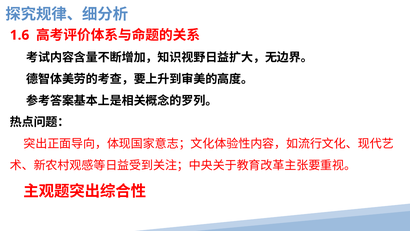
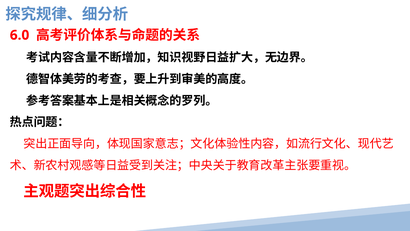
1.6: 1.6 -> 6.0
